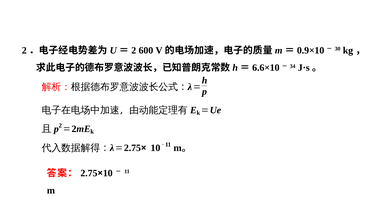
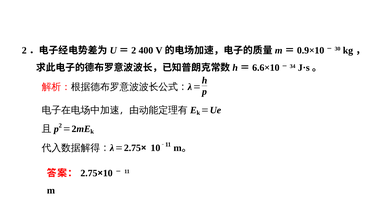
600: 600 -> 400
